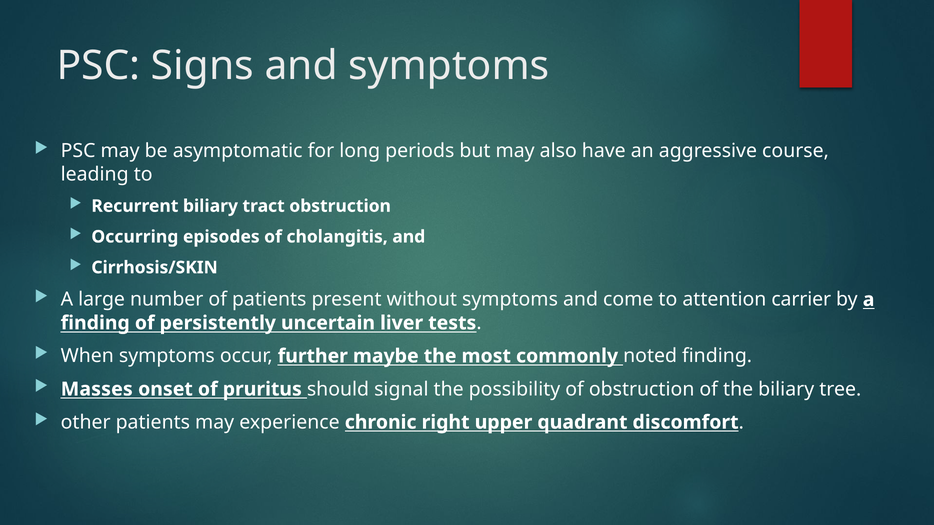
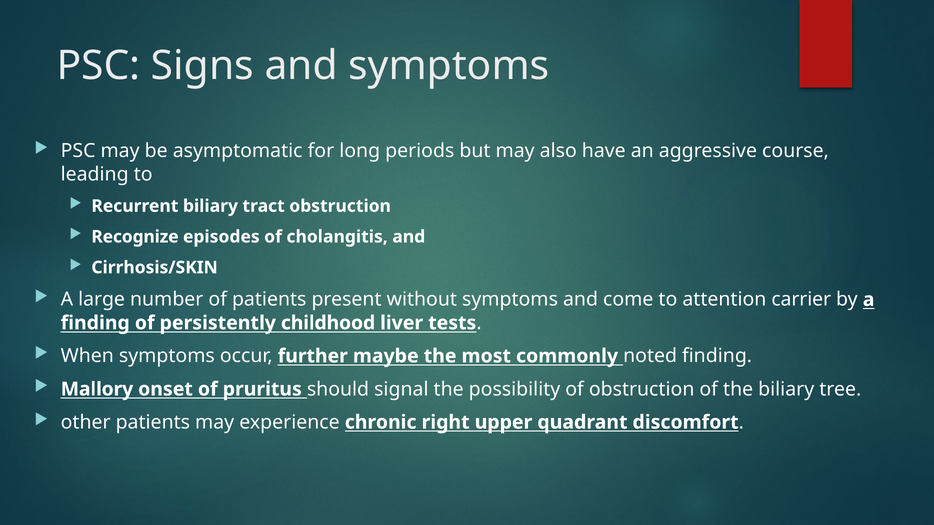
Occurring: Occurring -> Recognize
uncertain: uncertain -> childhood
Masses: Masses -> Mallory
